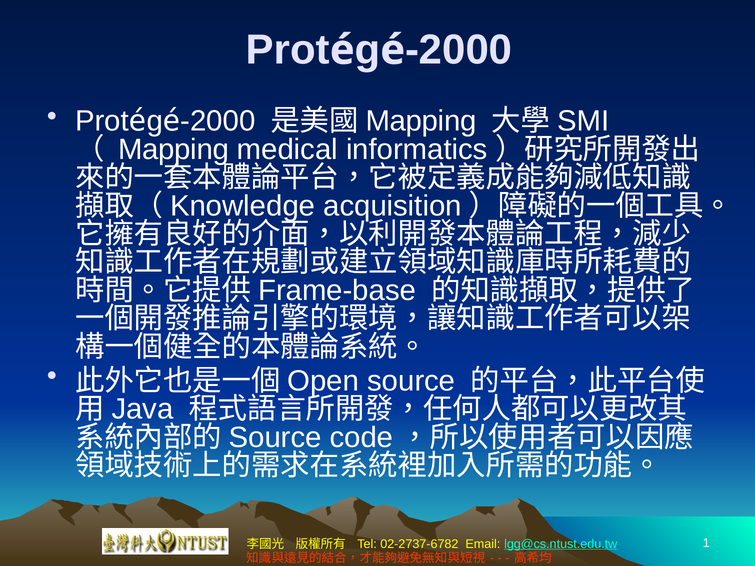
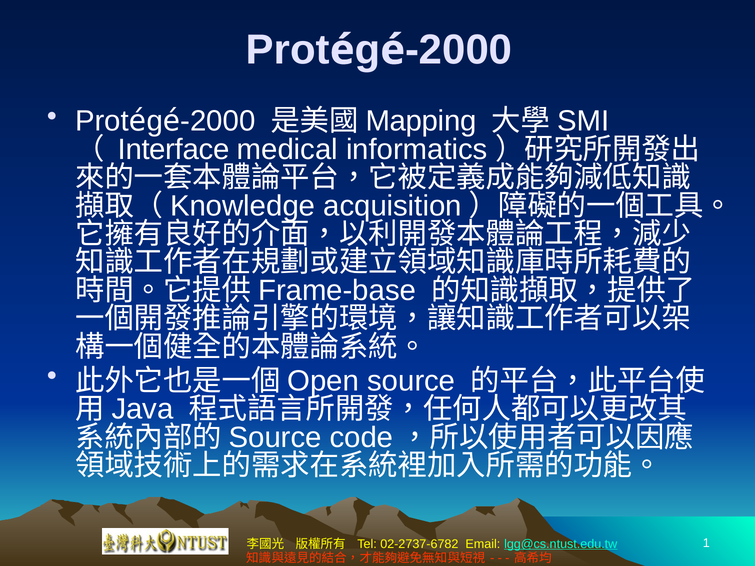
Mapping at (174, 150): Mapping -> Interface
